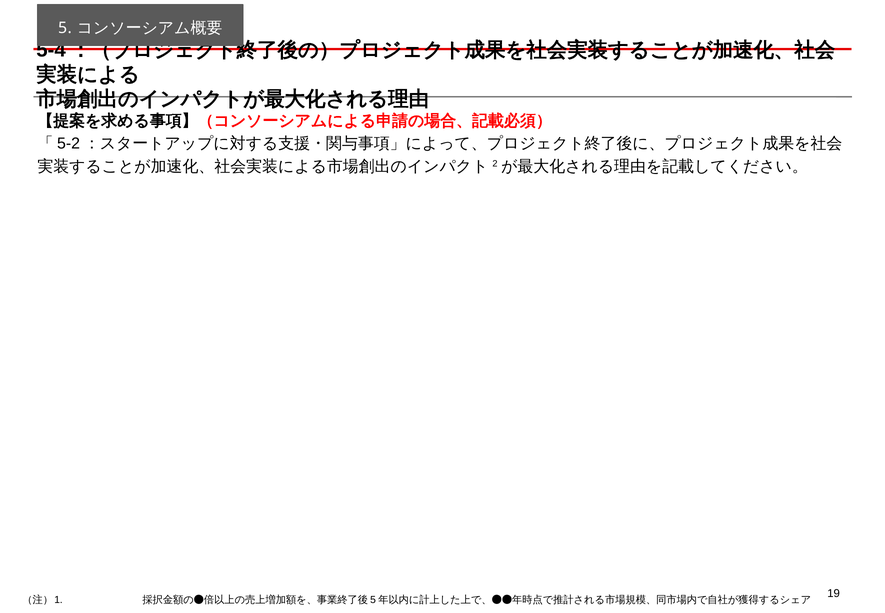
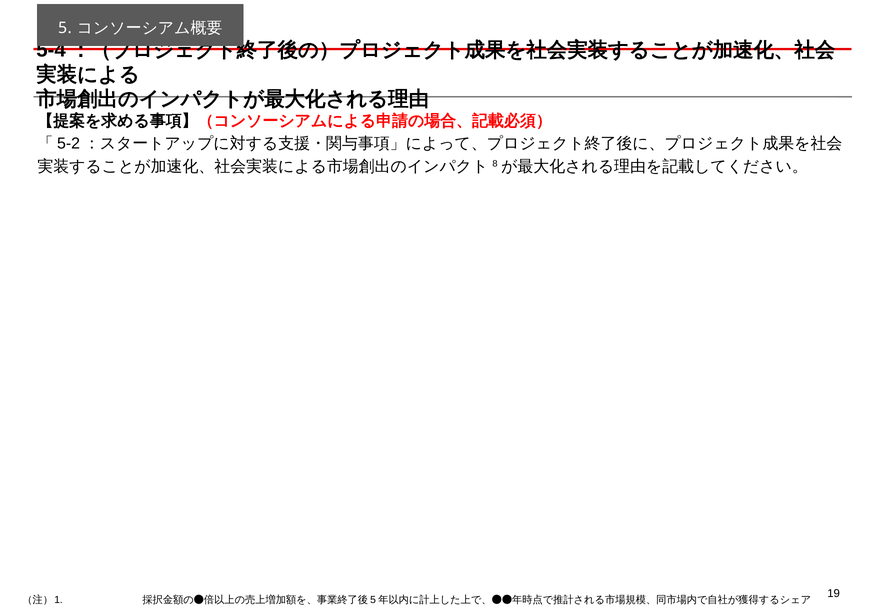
2: 2 -> 8
